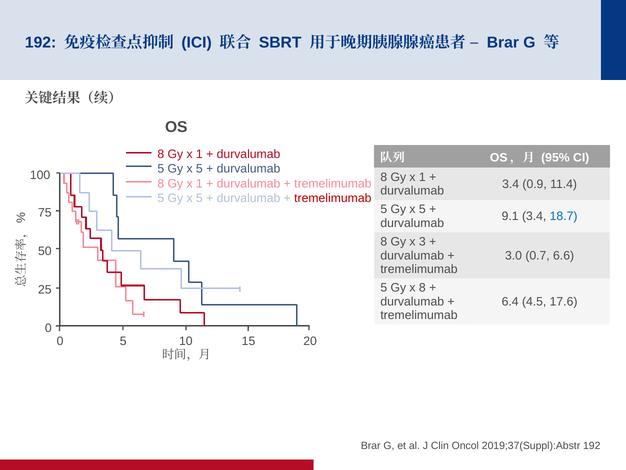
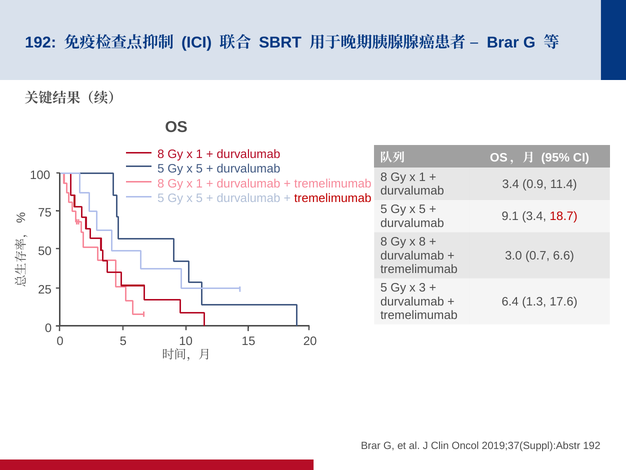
18.7 colour: blue -> red
x 3: 3 -> 8
x 8: 8 -> 3
4.5: 4.5 -> 1.3
